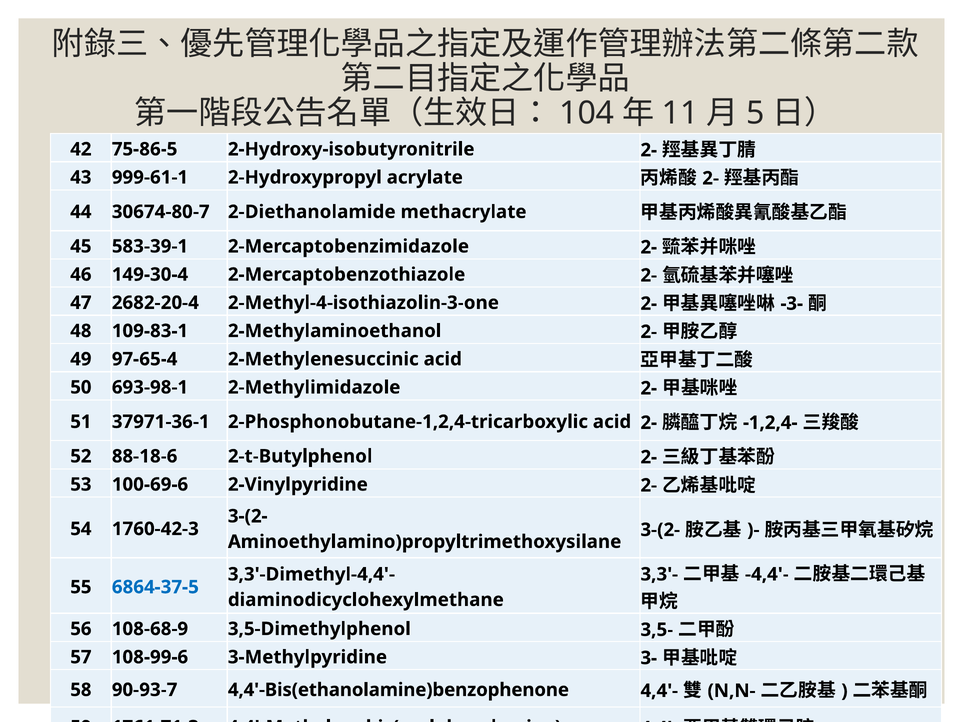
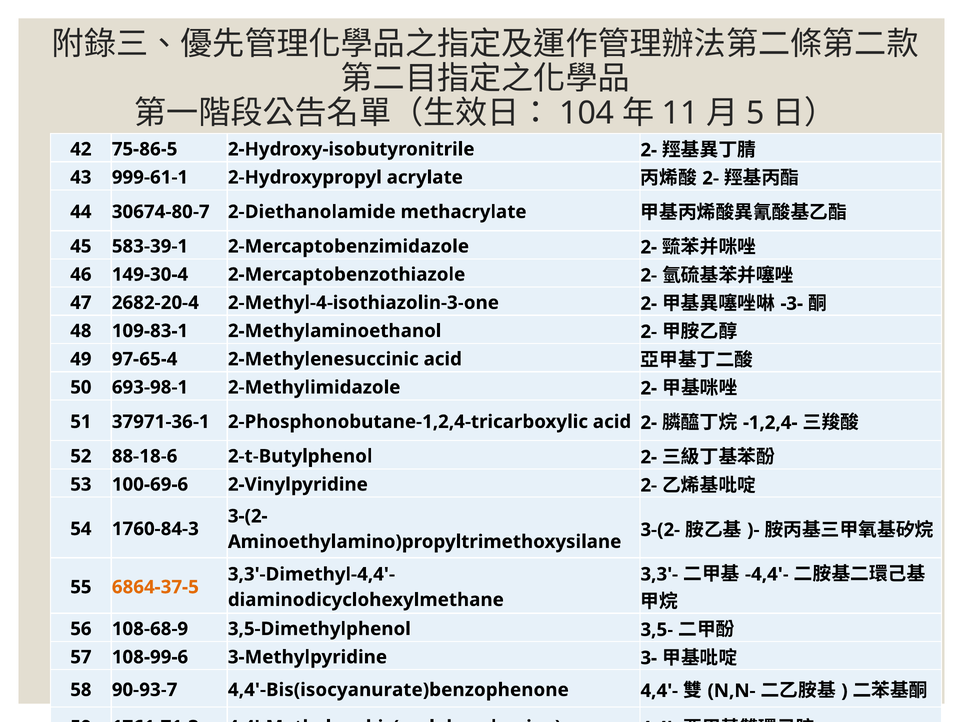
1760-42-3: 1760-42-3 -> 1760-84-3
6864-37-5 colour: blue -> orange
4,4'-Bis(ethanolamine)benzophenone: 4,4'-Bis(ethanolamine)benzophenone -> 4,4'-Bis(isocyanurate)benzophenone
